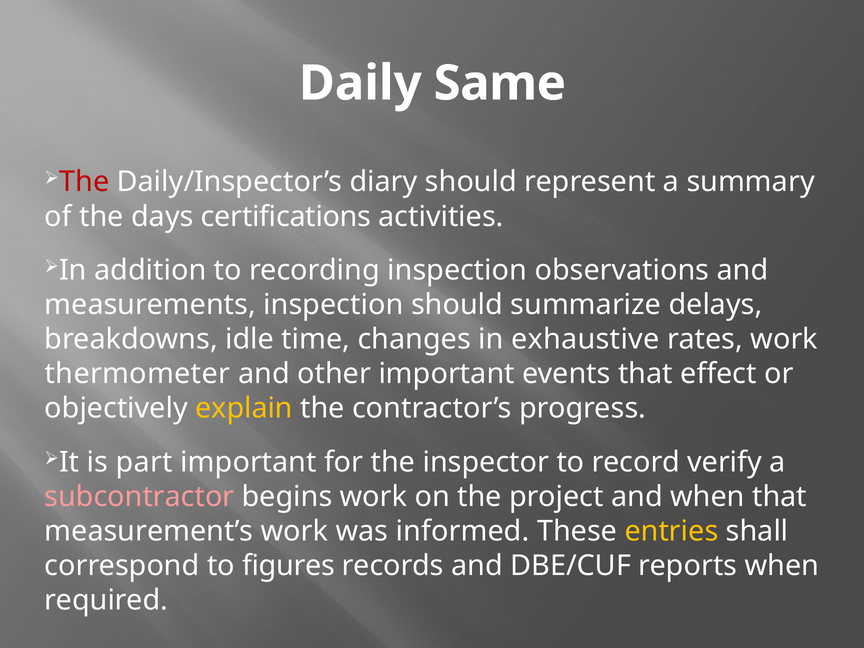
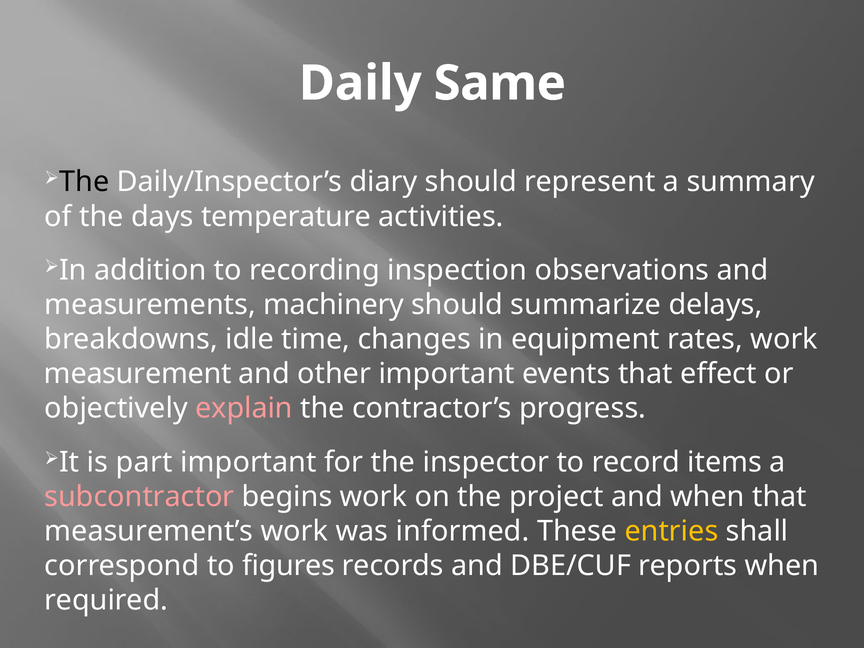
The at (84, 182) colour: red -> black
certifications: certifications -> temperature
measurements inspection: inspection -> machinery
exhaustive: exhaustive -> equipment
thermometer: thermometer -> measurement
explain colour: yellow -> pink
verify: verify -> items
